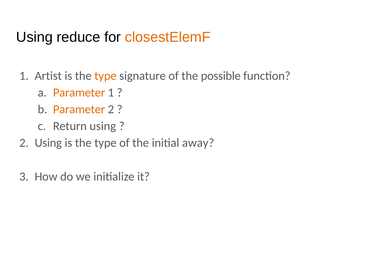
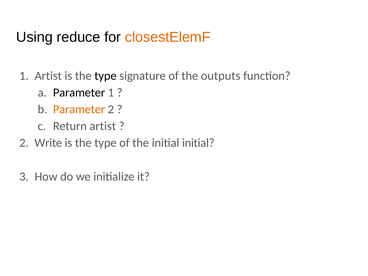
type at (105, 76) colour: orange -> black
possible: possible -> outputs
Parameter at (79, 93) colour: orange -> black
Return using: using -> artist
2 Using: Using -> Write
initial away: away -> initial
